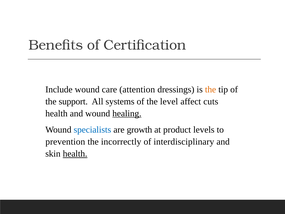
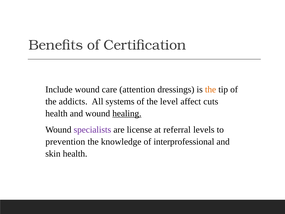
support: support -> addicts
specialists colour: blue -> purple
growth: growth -> license
product: product -> referral
incorrectly: incorrectly -> knowledge
interdisciplinary: interdisciplinary -> interprofessional
health at (75, 154) underline: present -> none
